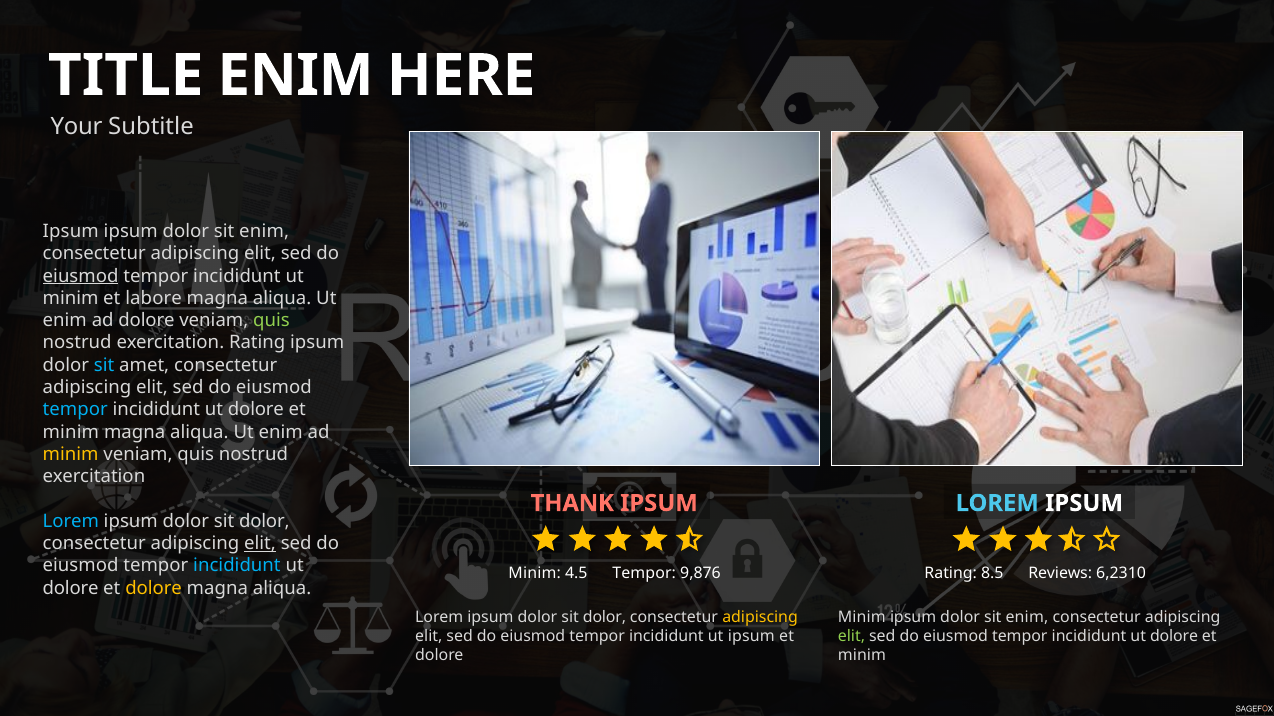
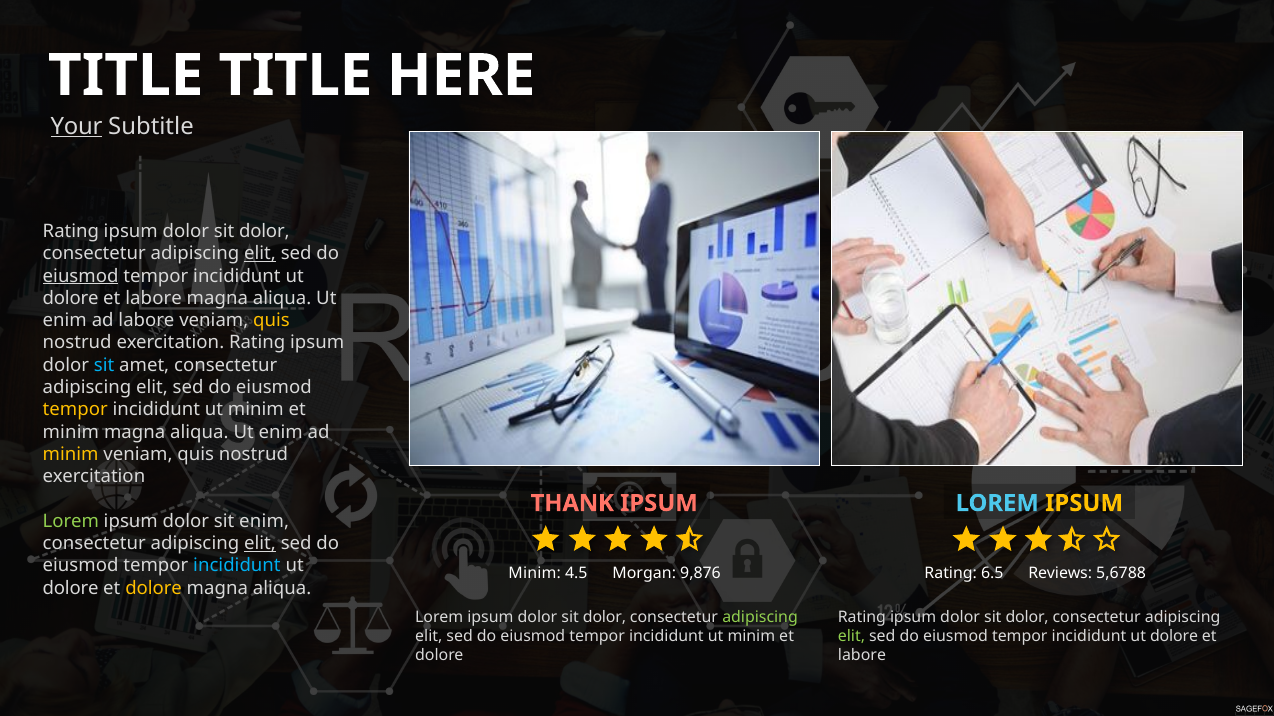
TITLE ENIM: ENIM -> TITLE
Your underline: none -> present
Ipsum at (71, 231): Ipsum -> Rating
enim at (264, 231): enim -> dolor
elit at (260, 254) underline: none -> present
minim at (71, 298): minim -> dolore
ad dolore: dolore -> labore
quis at (271, 321) colour: light green -> yellow
tempor at (75, 410) colour: light blue -> yellow
dolore at (256, 410): dolore -> minim
IPSUM at (1084, 504) colour: white -> yellow
Lorem at (71, 521) colour: light blue -> light green
dolor at (264, 521): dolor -> enim
4.5 Tempor: Tempor -> Morgan
8.5: 8.5 -> 6.5
6,2310: 6,2310 -> 5,6788
adipiscing at (760, 618) colour: yellow -> light green
Minim at (862, 618): Minim -> Rating
enim at (1027, 618): enim -> dolor
ipsum at (751, 637): ipsum -> minim
minim at (862, 656): minim -> labore
